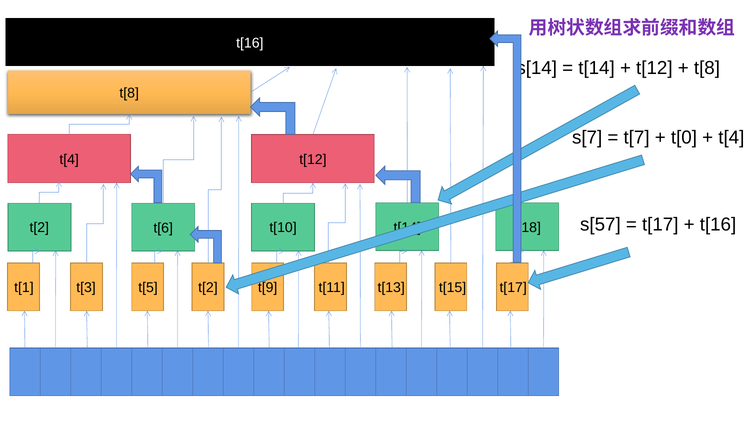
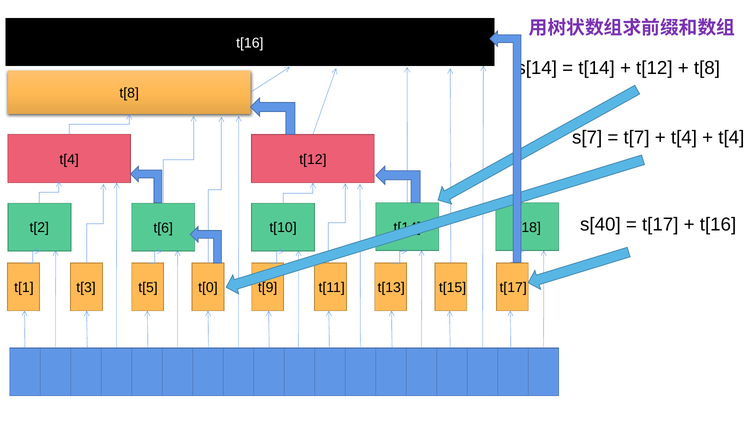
t[0 at (684, 137): t[0 -> t[4
s[57: s[57 -> s[40
t[2 at (208, 288): t[2 -> t[0
